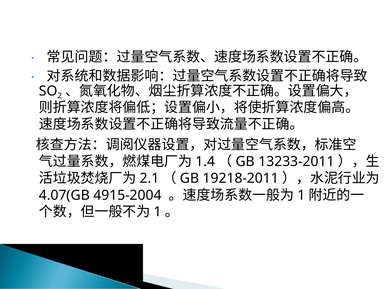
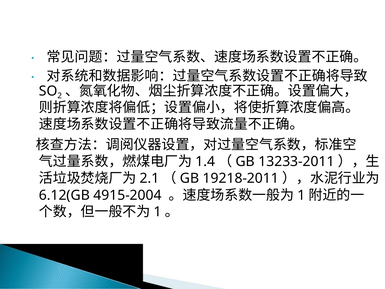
4.07(GB: 4.07(GB -> 6.12(GB
